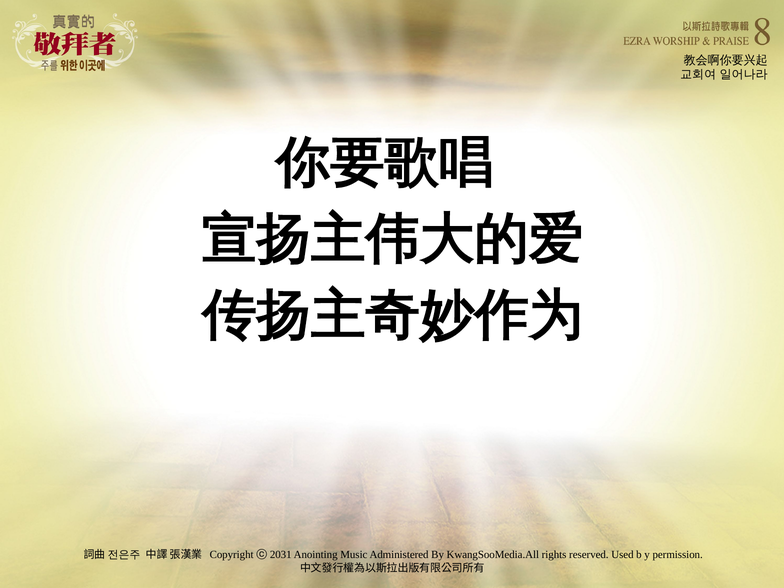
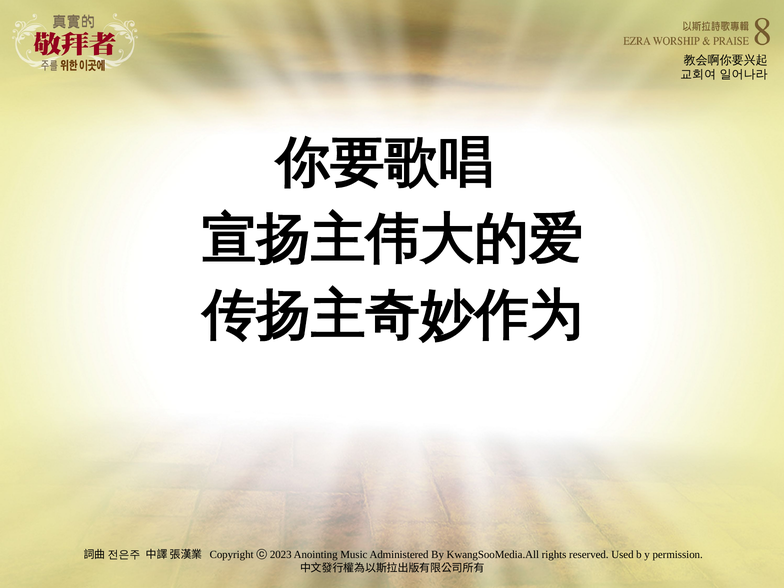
2031: 2031 -> 2023
